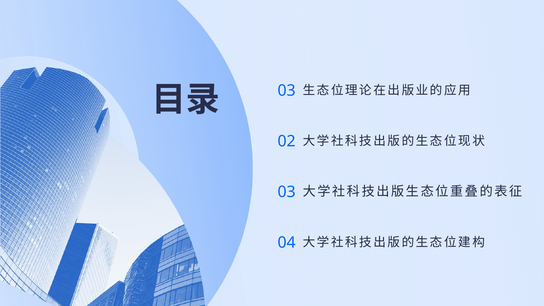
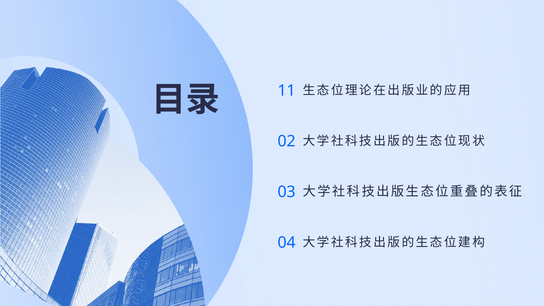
03 at (287, 91): 03 -> 11
